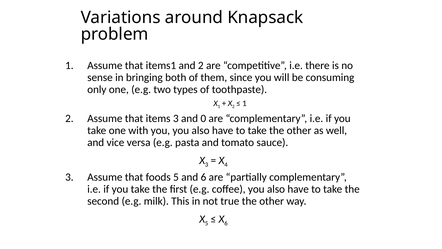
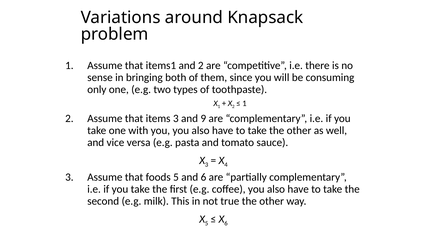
0: 0 -> 9
